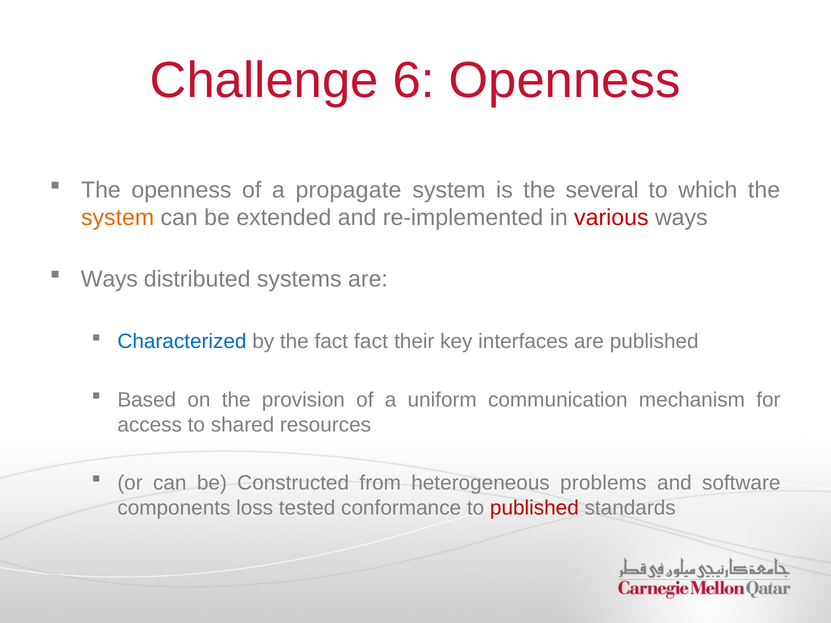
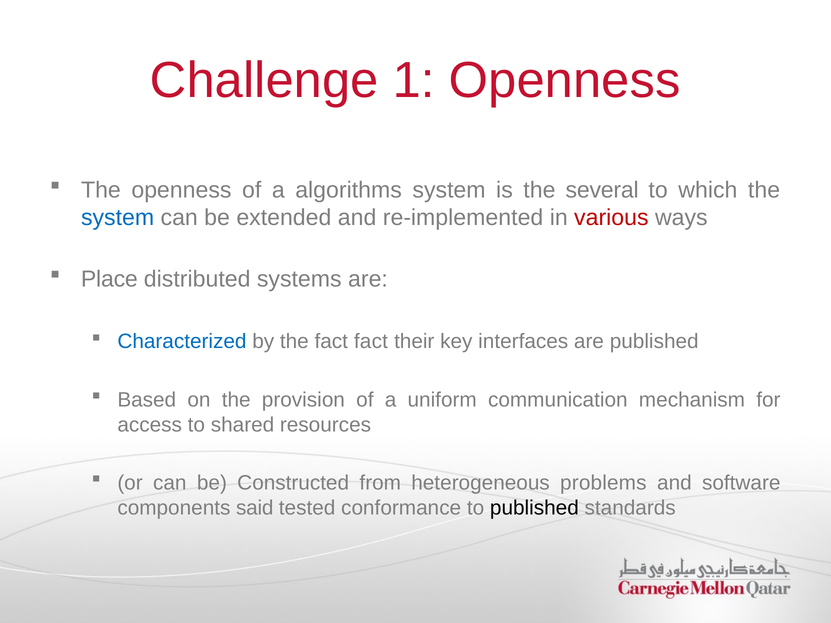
6: 6 -> 1
propagate: propagate -> algorithms
system at (118, 218) colour: orange -> blue
Ways at (109, 279): Ways -> Place
loss: loss -> said
published at (534, 508) colour: red -> black
